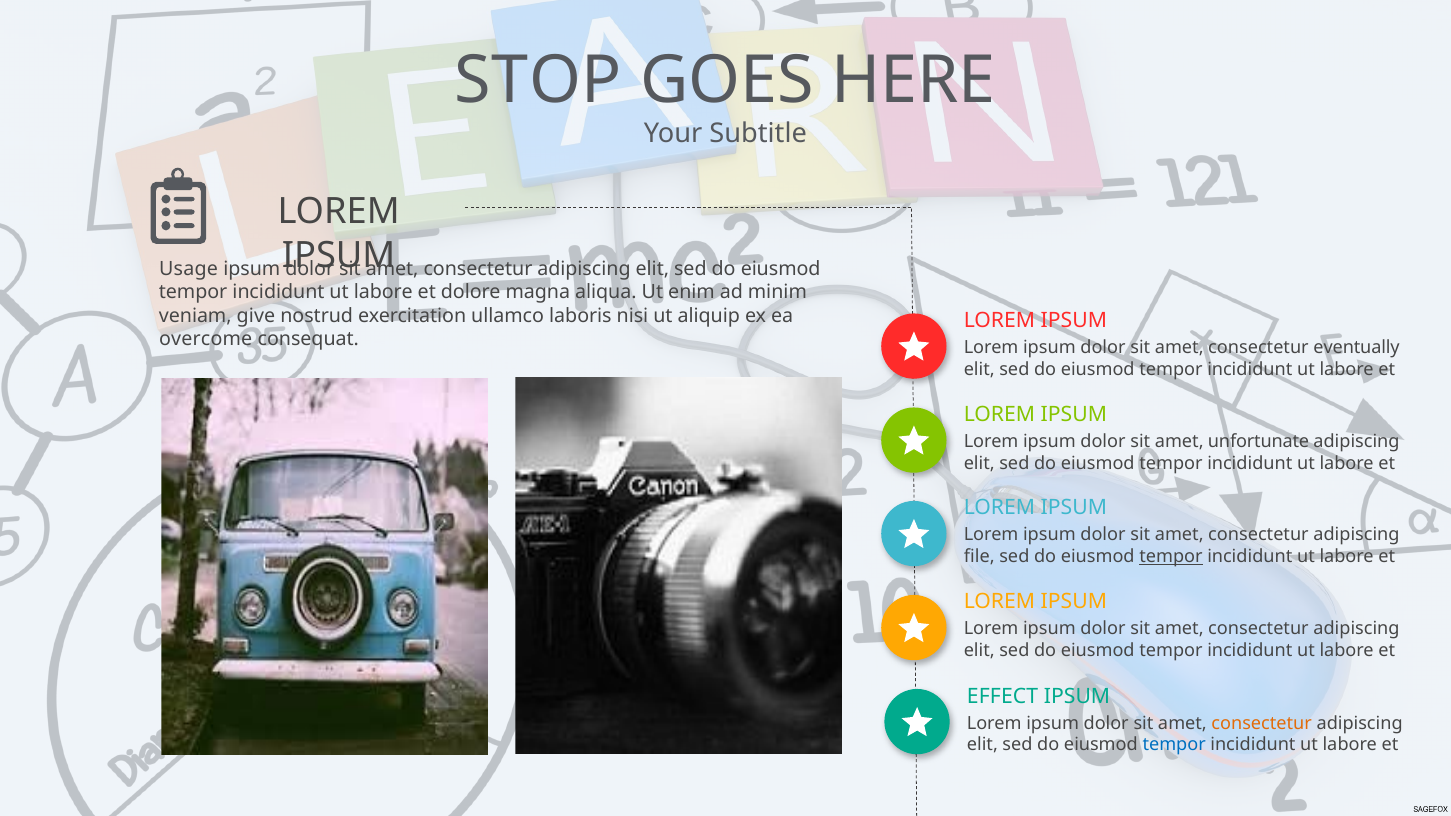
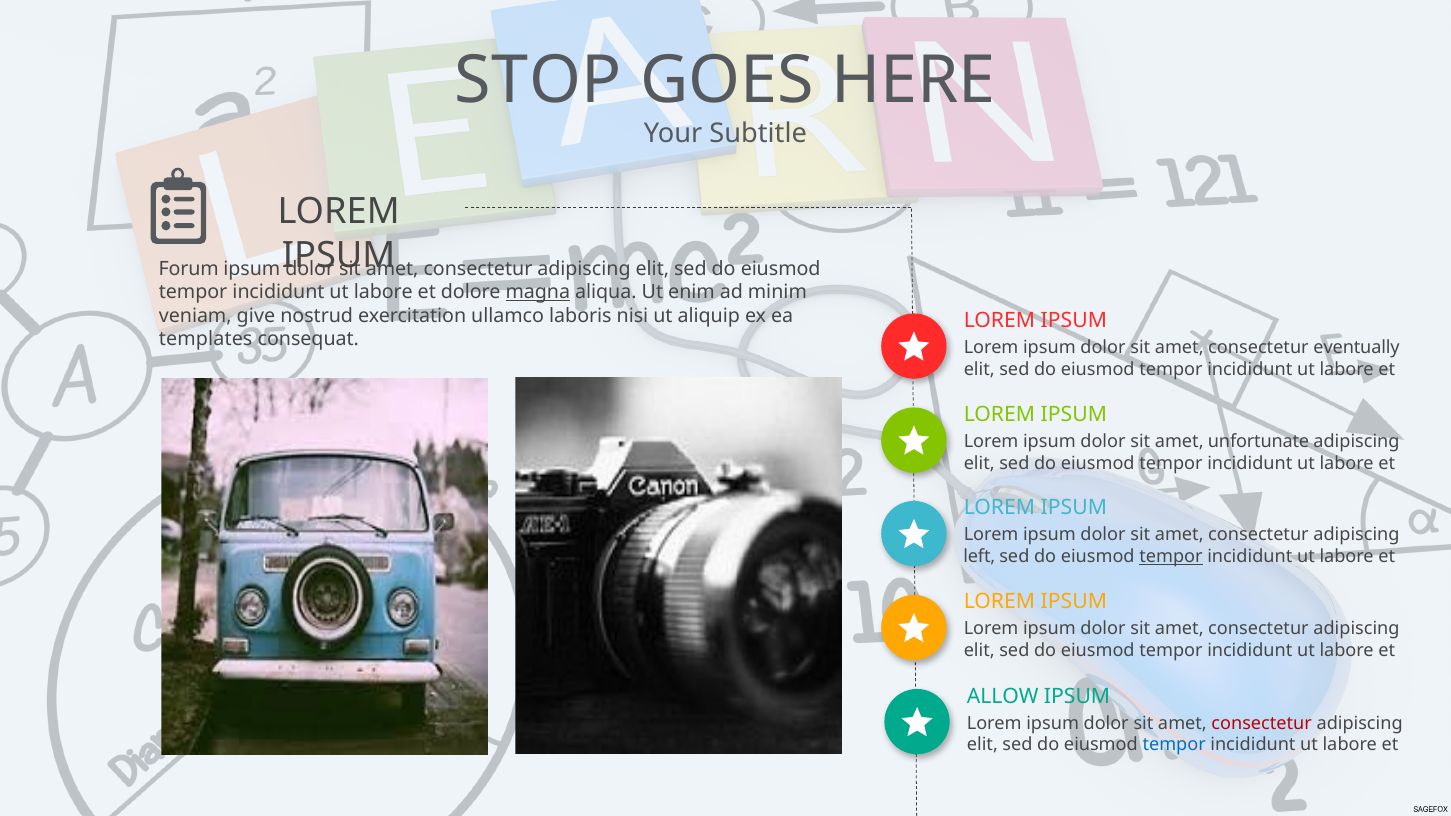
Usage: Usage -> Forum
magna underline: none -> present
overcome: overcome -> templates
file: file -> left
EFFECT: EFFECT -> ALLOW
consectetur at (1262, 723) colour: orange -> red
